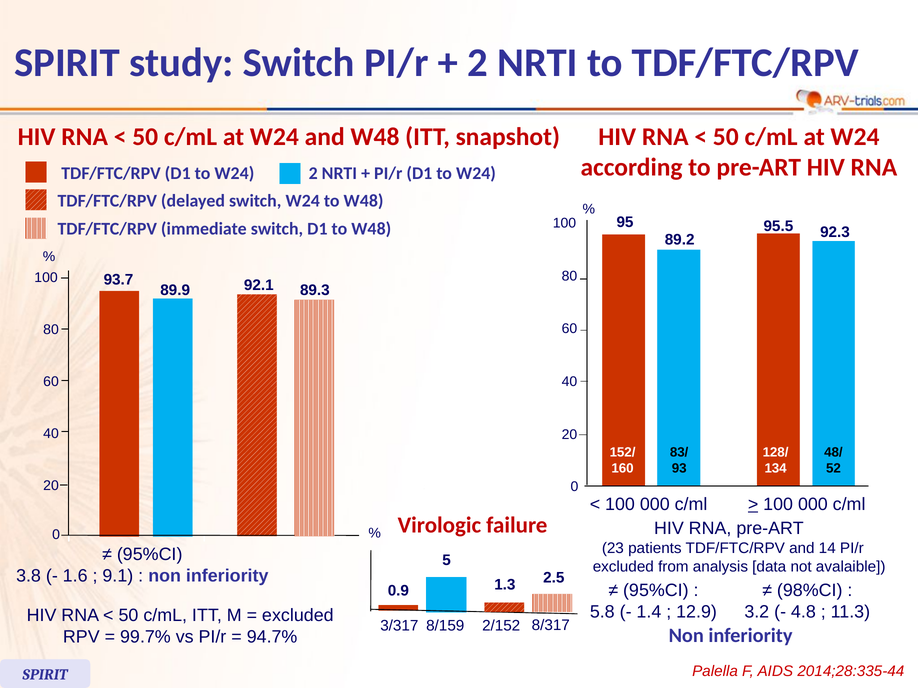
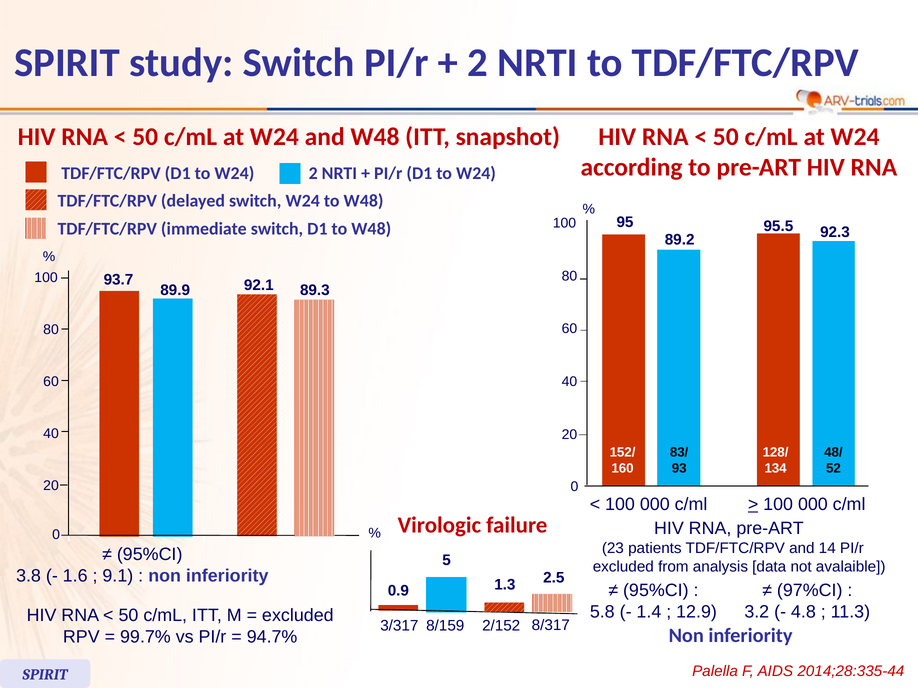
98%CI: 98%CI -> 97%CI
